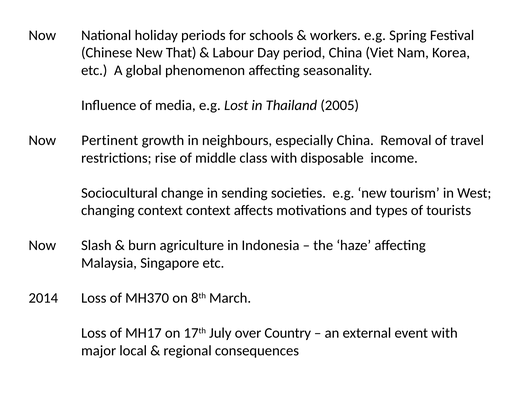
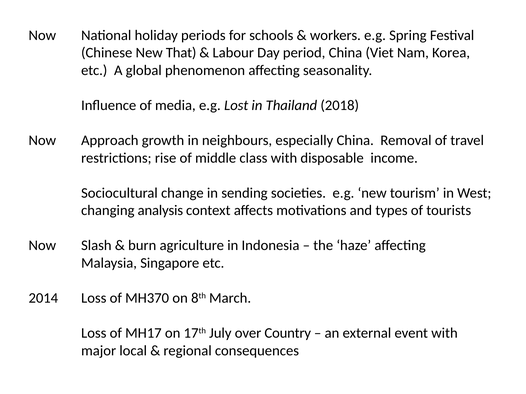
2005: 2005 -> 2018
Pertinent: Pertinent -> Approach
changing context: context -> analysis
